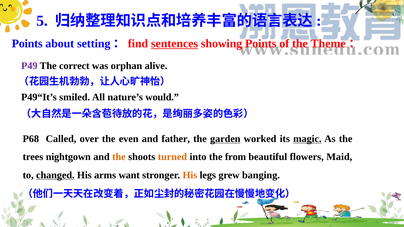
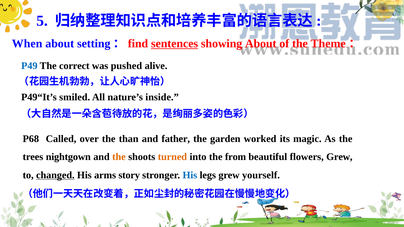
Points at (27, 44): Points -> When
showing Points: Points -> About
P49 colour: purple -> blue
orphan: orphan -> pushed
would: would -> inside
even: even -> than
garden underline: present -> none
magic underline: present -> none
flowers Maid: Maid -> Grew
want: want -> story
His at (190, 175) colour: orange -> blue
banging: banging -> yourself
